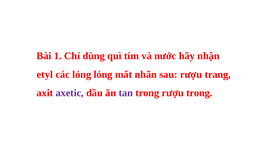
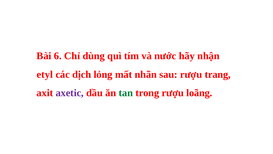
1: 1 -> 6
các lỏng: lỏng -> dịch
tan colour: purple -> green
rượu trong: trong -> loãng
